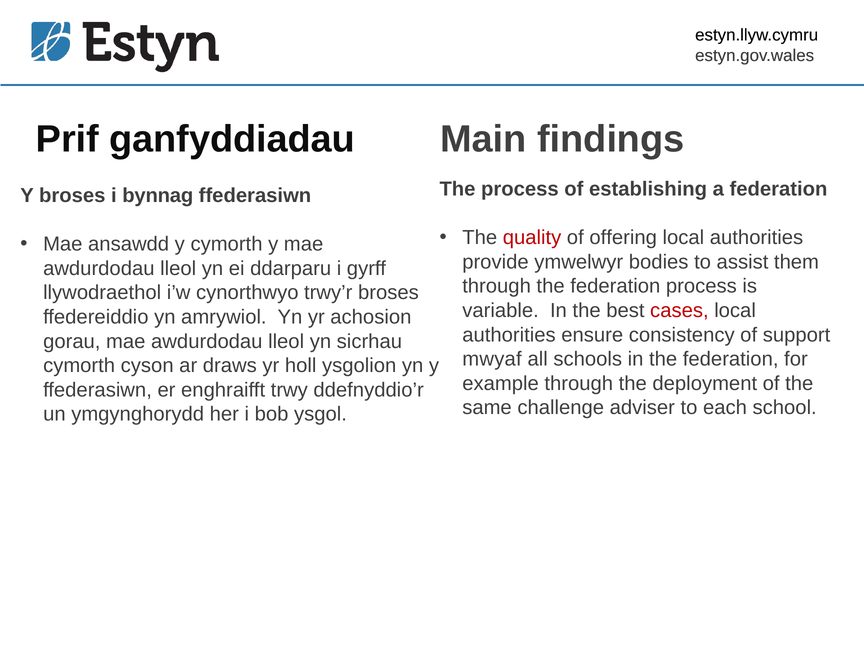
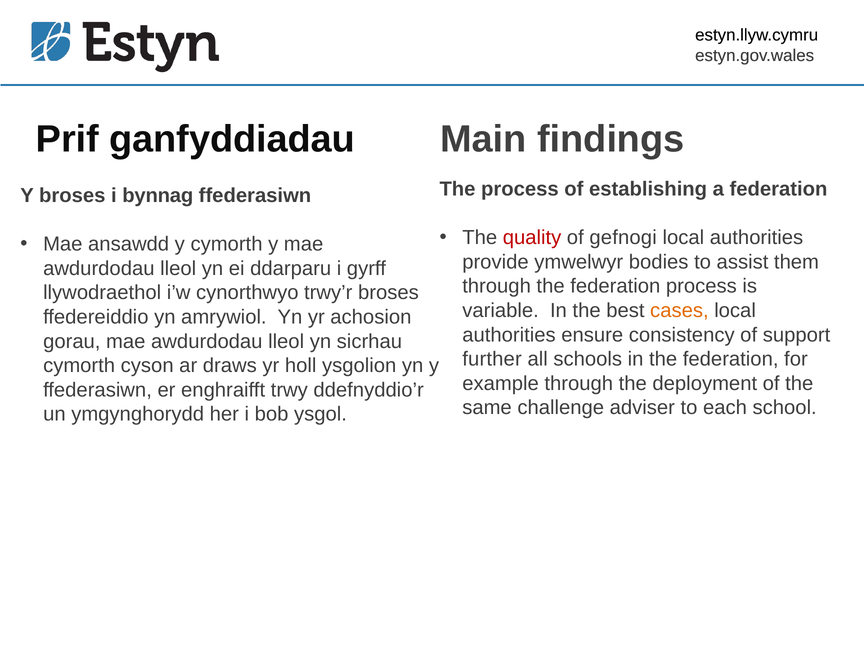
offering: offering -> gefnogi
cases colour: red -> orange
mwyaf: mwyaf -> further
